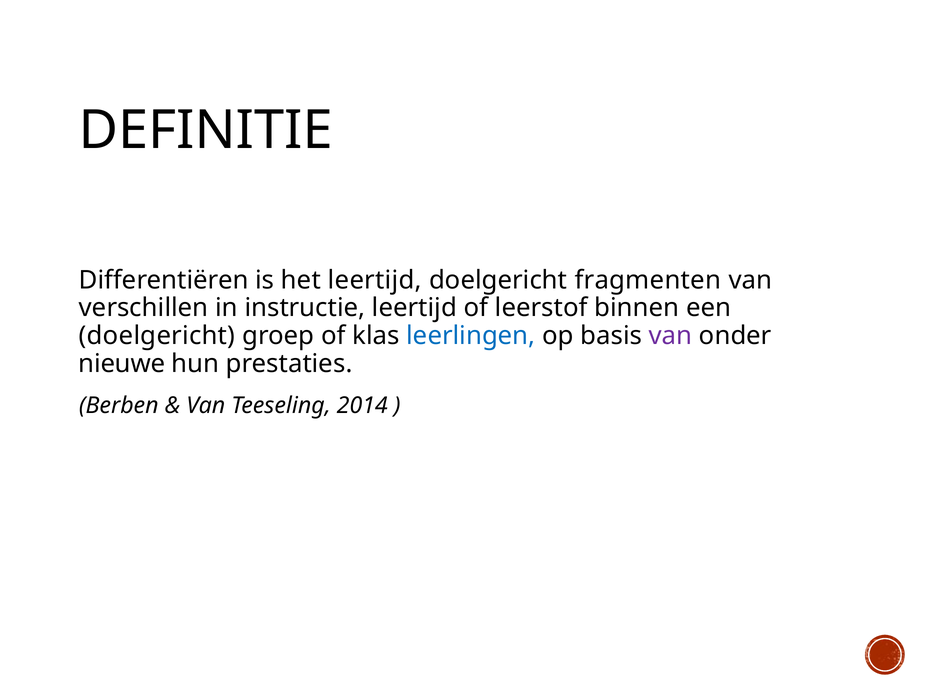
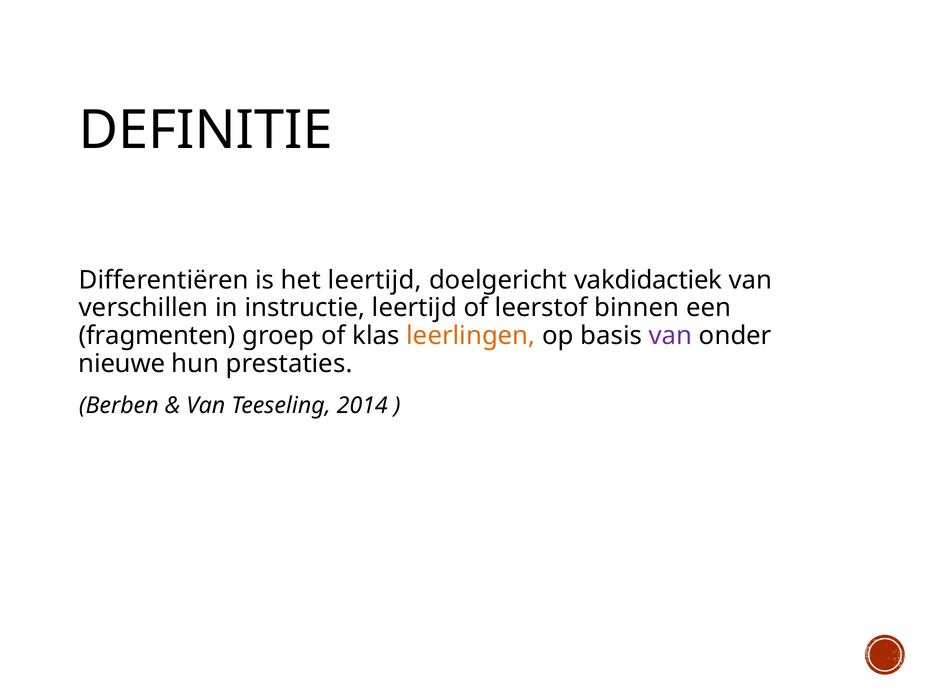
fragmenten: fragmenten -> vakdidactiek
doelgericht at (157, 336): doelgericht -> fragmenten
leerlingen colour: blue -> orange
